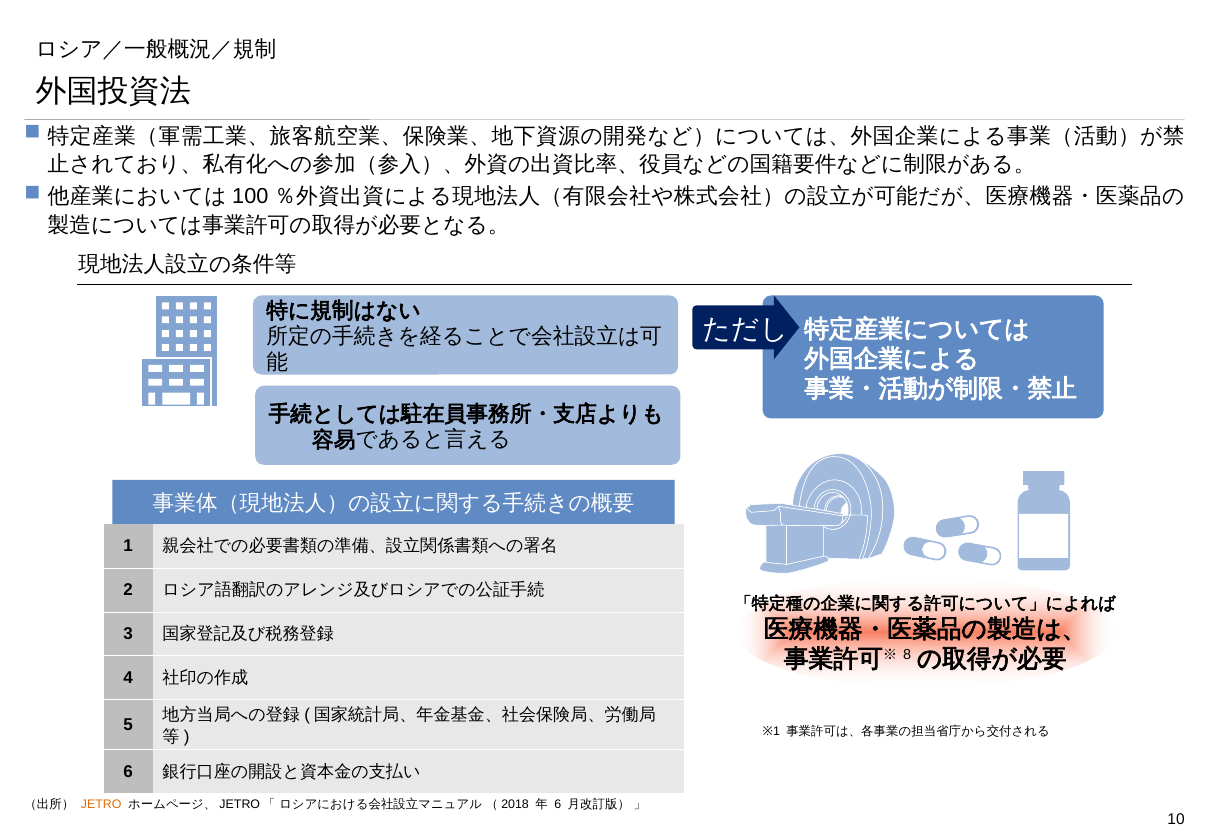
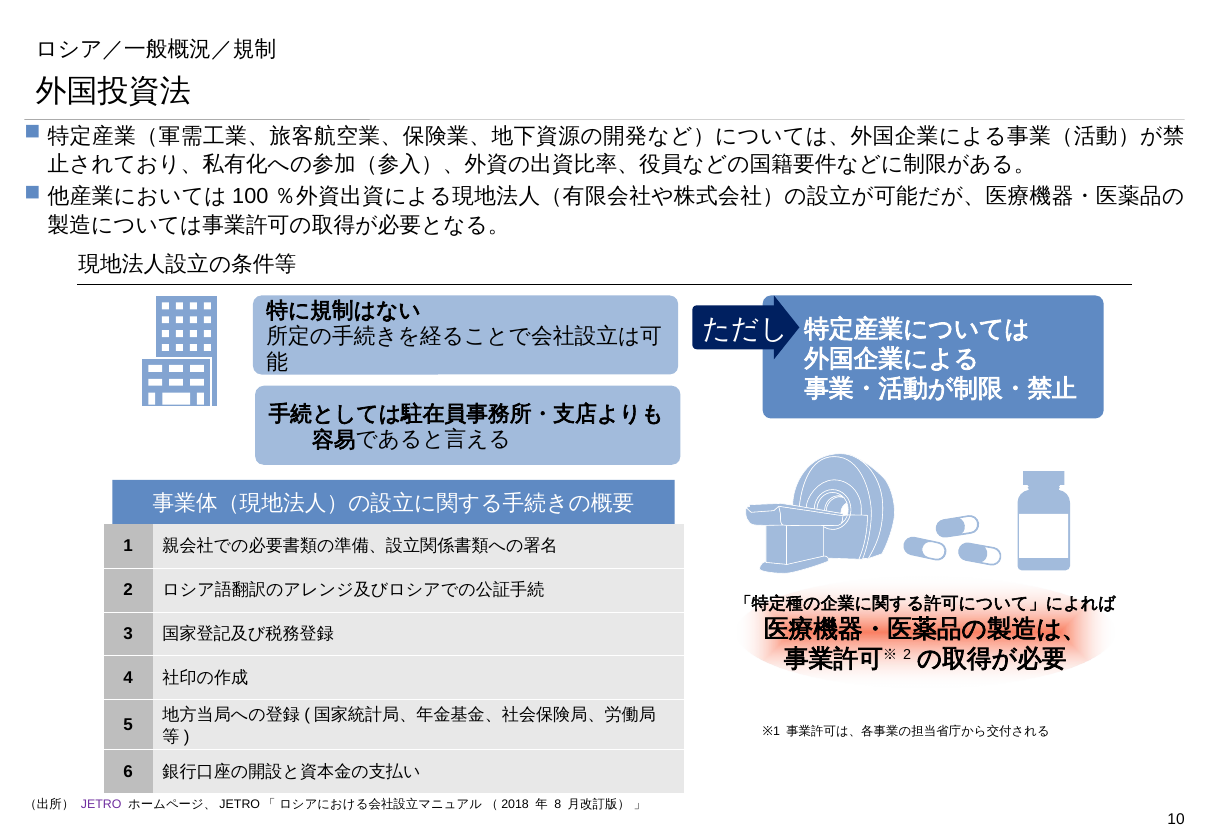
8 at (907, 655): 8 -> 2
JETRO colour: orange -> purple
6 at (558, 805): 6 -> 8
